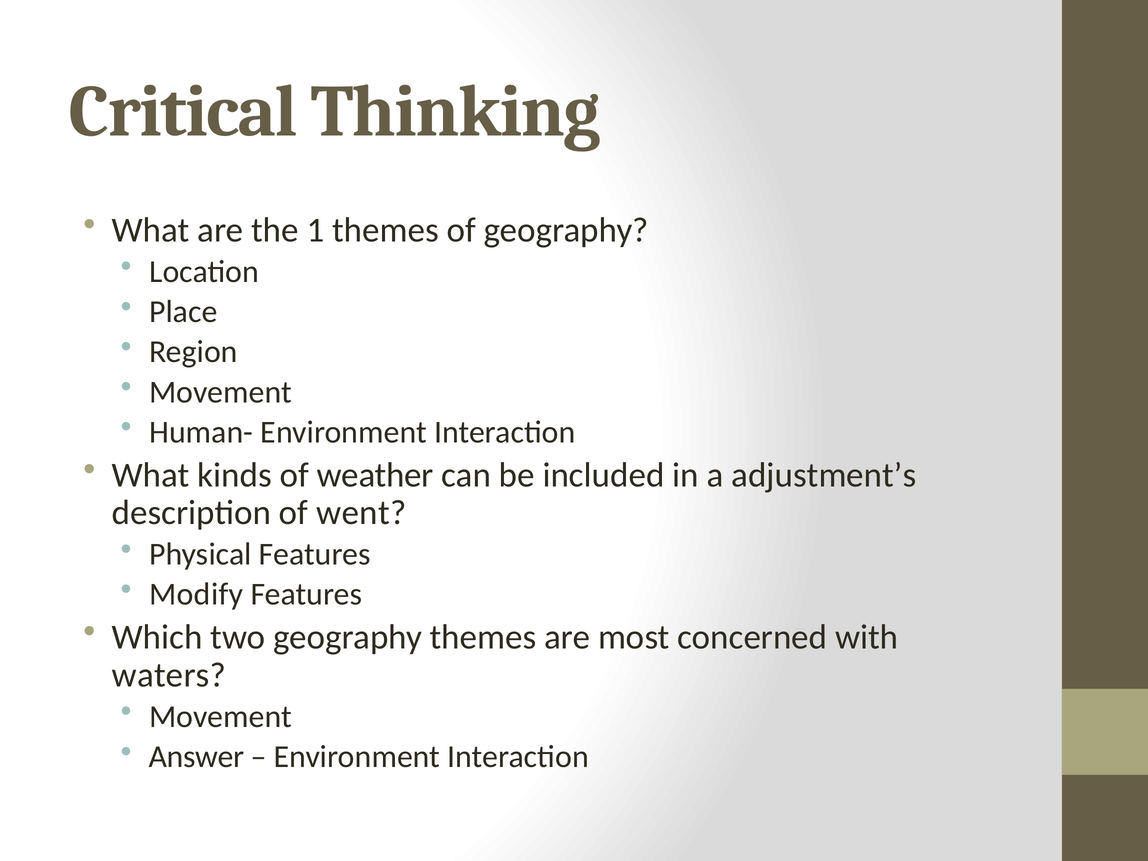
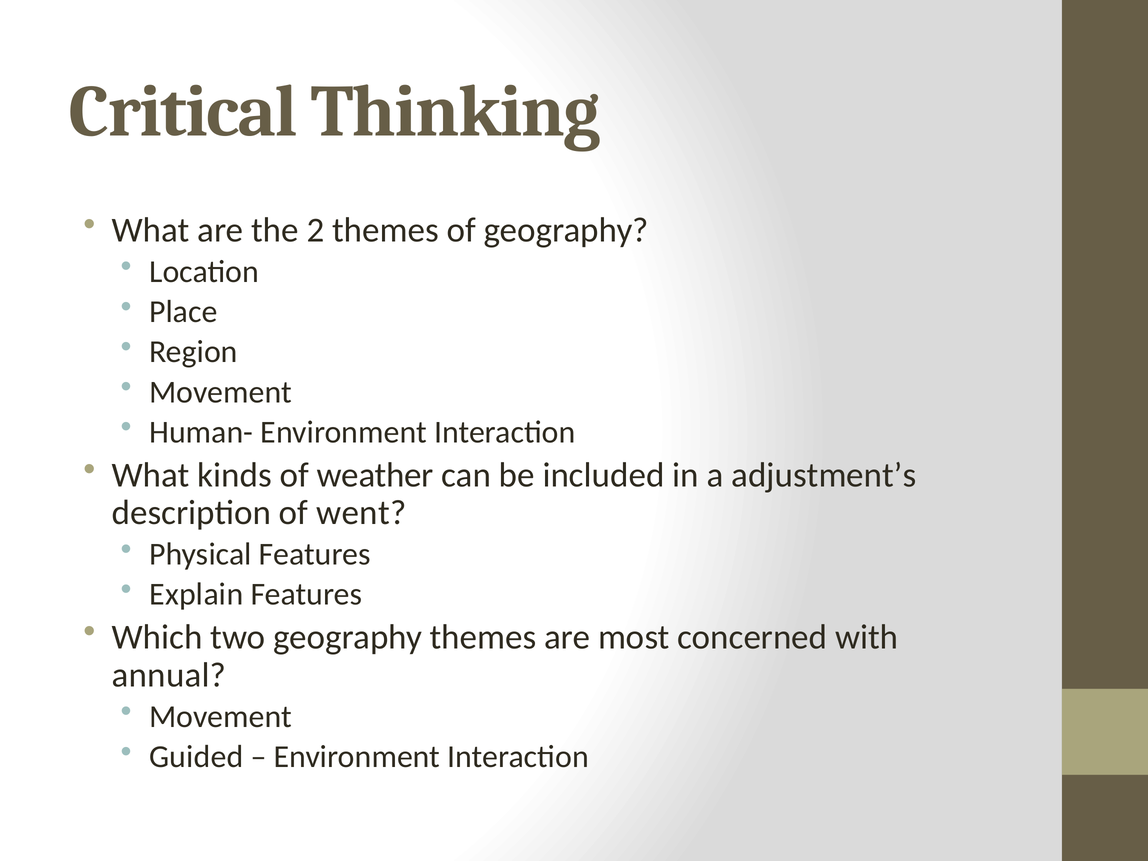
1: 1 -> 2
Modify: Modify -> Explain
waters: waters -> annual
Answer: Answer -> Guided
